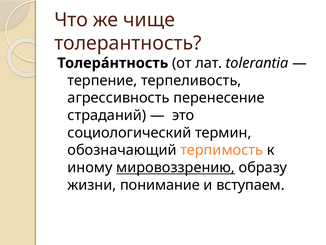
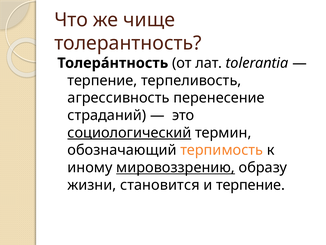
социологический underline: none -> present
понимание: понимание -> становится
и вступаем: вступаем -> терпение
